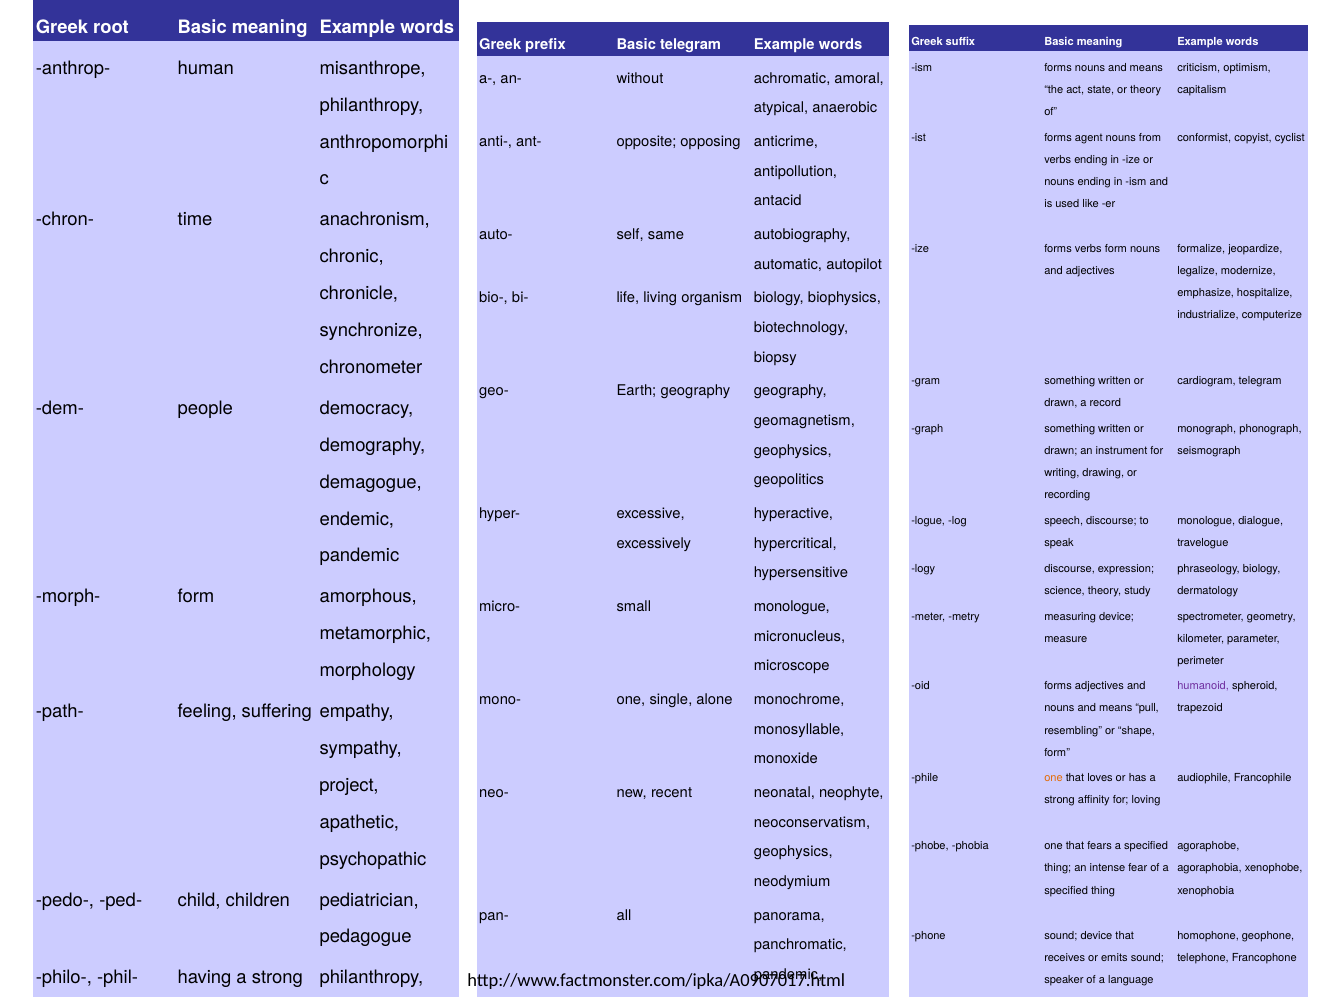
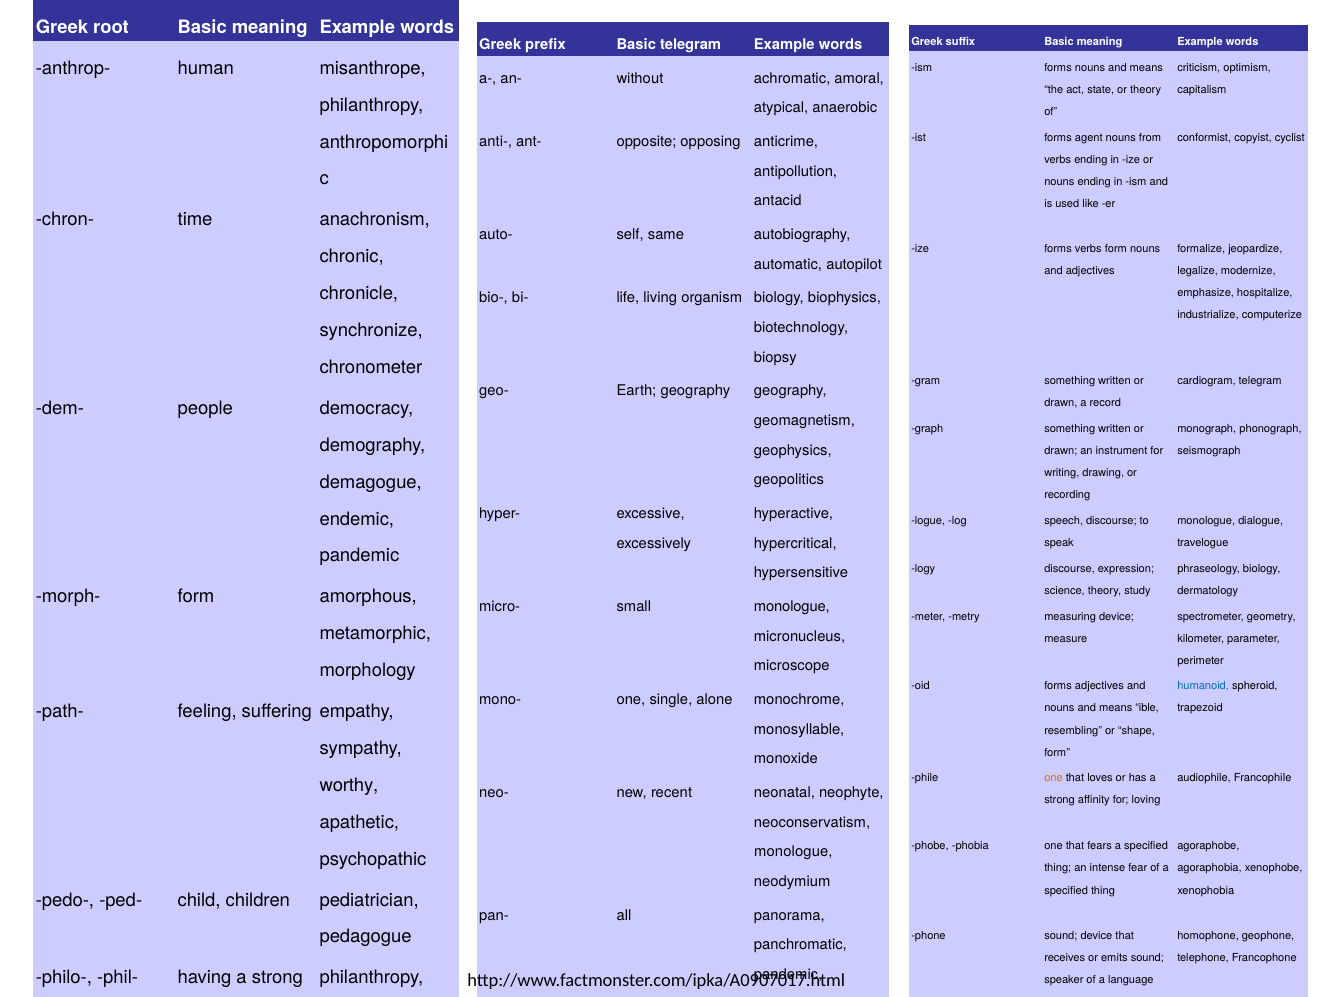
humanoid colour: purple -> blue
pull: pull -> ible
project: project -> worthy
geophysics at (793, 852): geophysics -> monologue
